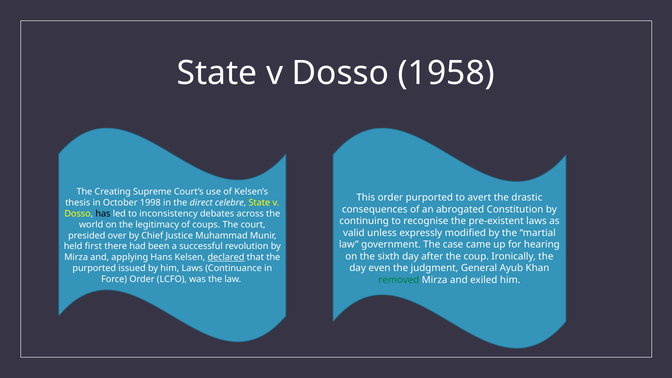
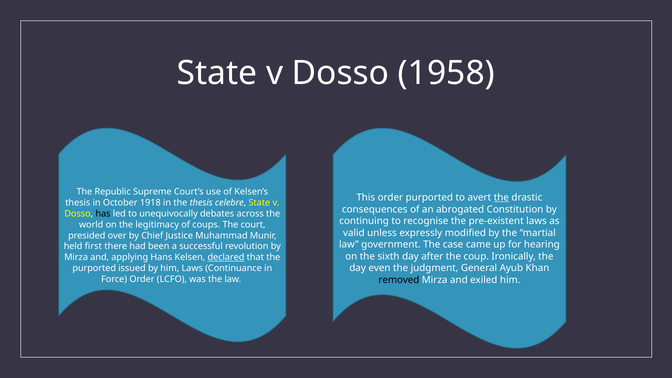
Creating: Creating -> Republic
the at (501, 198) underline: none -> present
1998: 1998 -> 1918
the direct: direct -> thesis
inconsistency: inconsistency -> unequivocally
removed colour: green -> black
